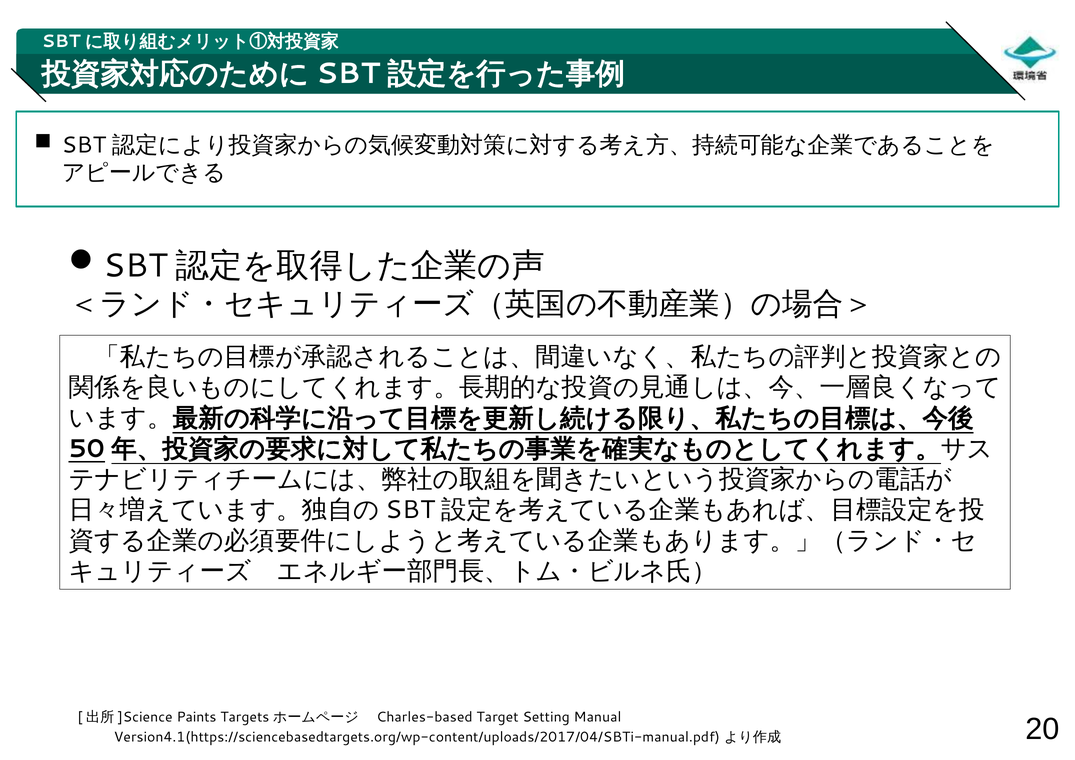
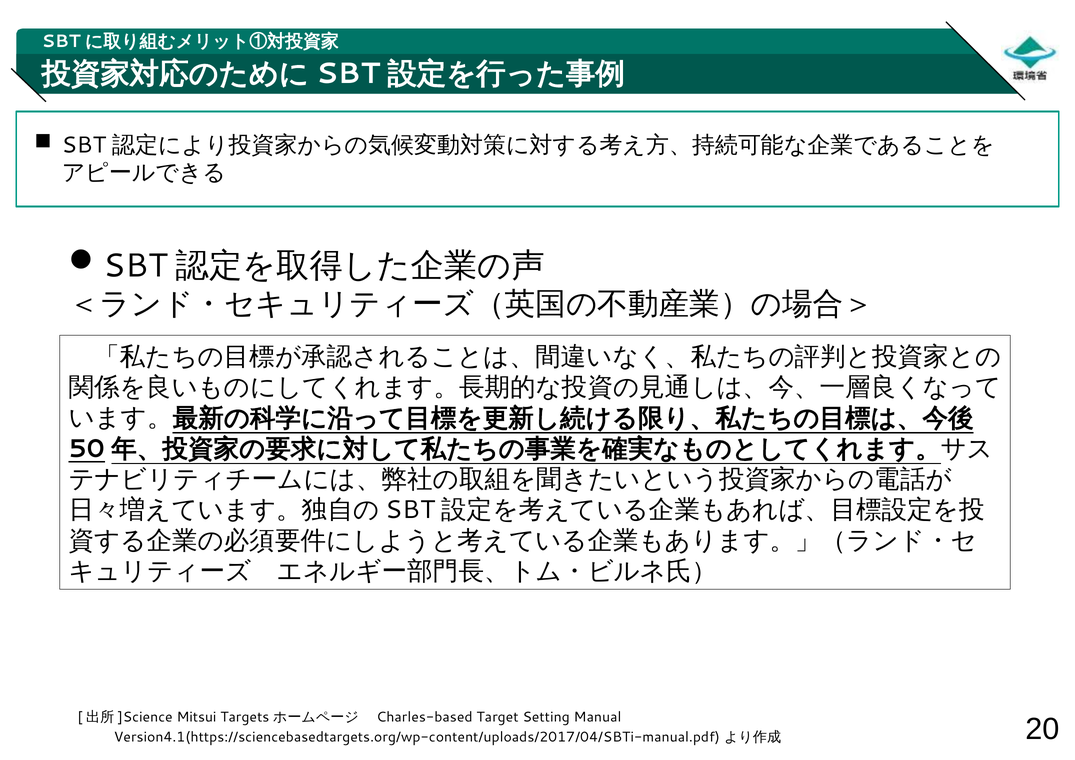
Paints: Paints -> Mitsui
